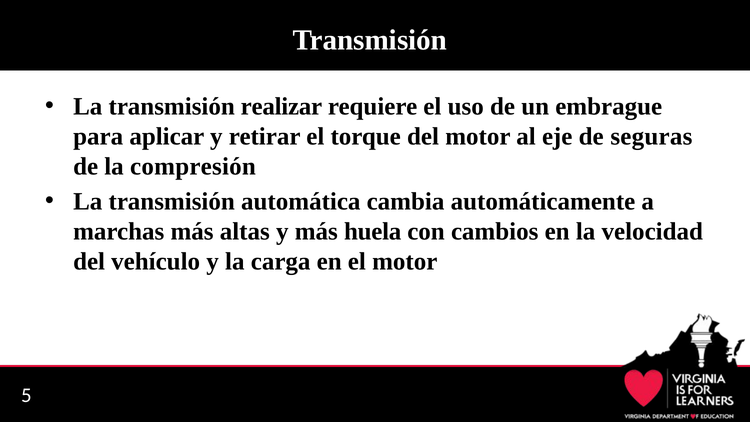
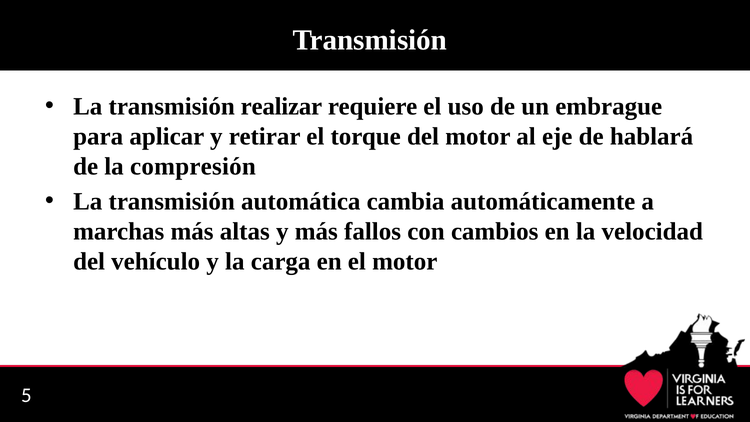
seguras: seguras -> hablará
huela: huela -> fallos
